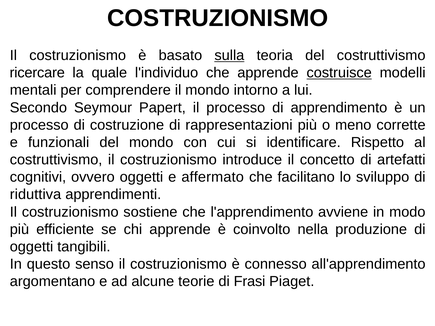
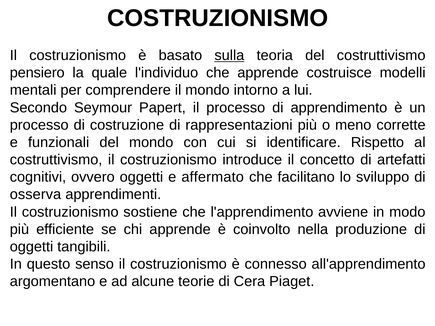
ricercare: ricercare -> pensiero
costruisce underline: present -> none
riduttiva: riduttiva -> osserva
Frasi: Frasi -> Cera
